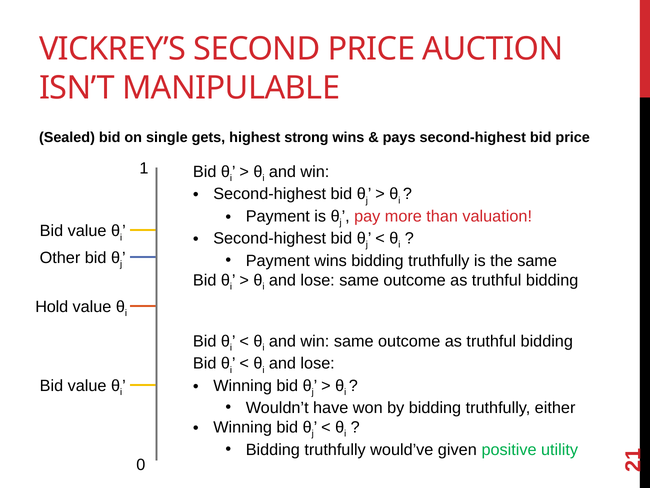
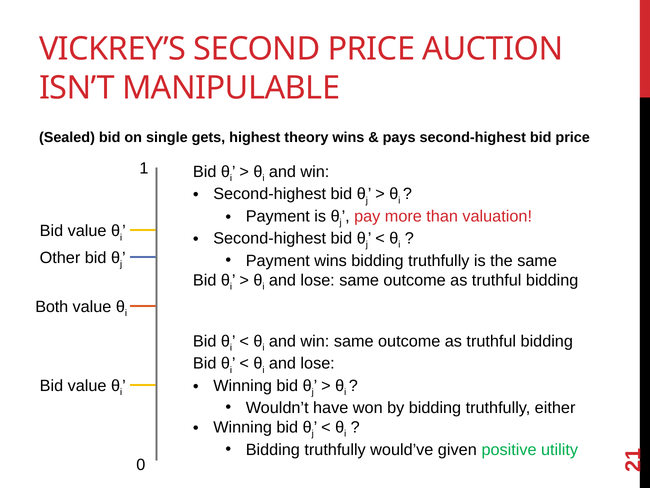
strong: strong -> theory
Hold: Hold -> Both
